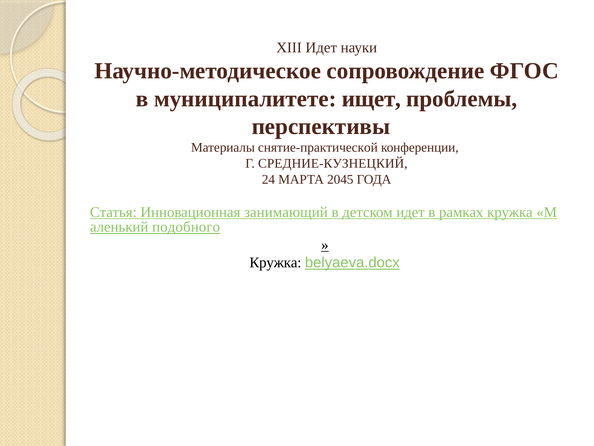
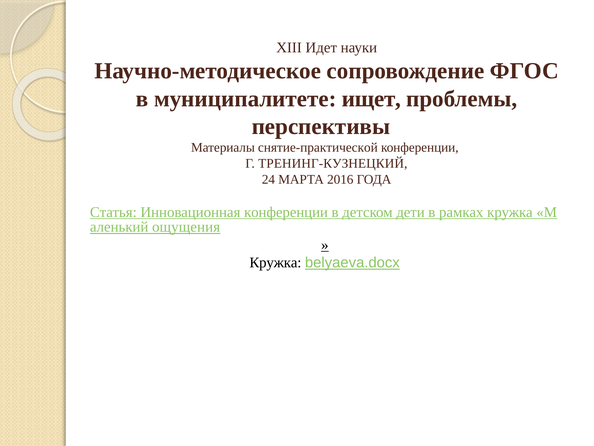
СРЕДНИЕ-КУЗНЕЦКИЙ: СРЕДНИЕ-КУЗНЕЦКИЙ -> ТРЕНИНГ-КУЗНЕЦКИЙ
2045: 2045 -> 2016
Инновационная занимающий: занимающий -> конференции
детском идет: идет -> дети
подобного: подобного -> ощущения
